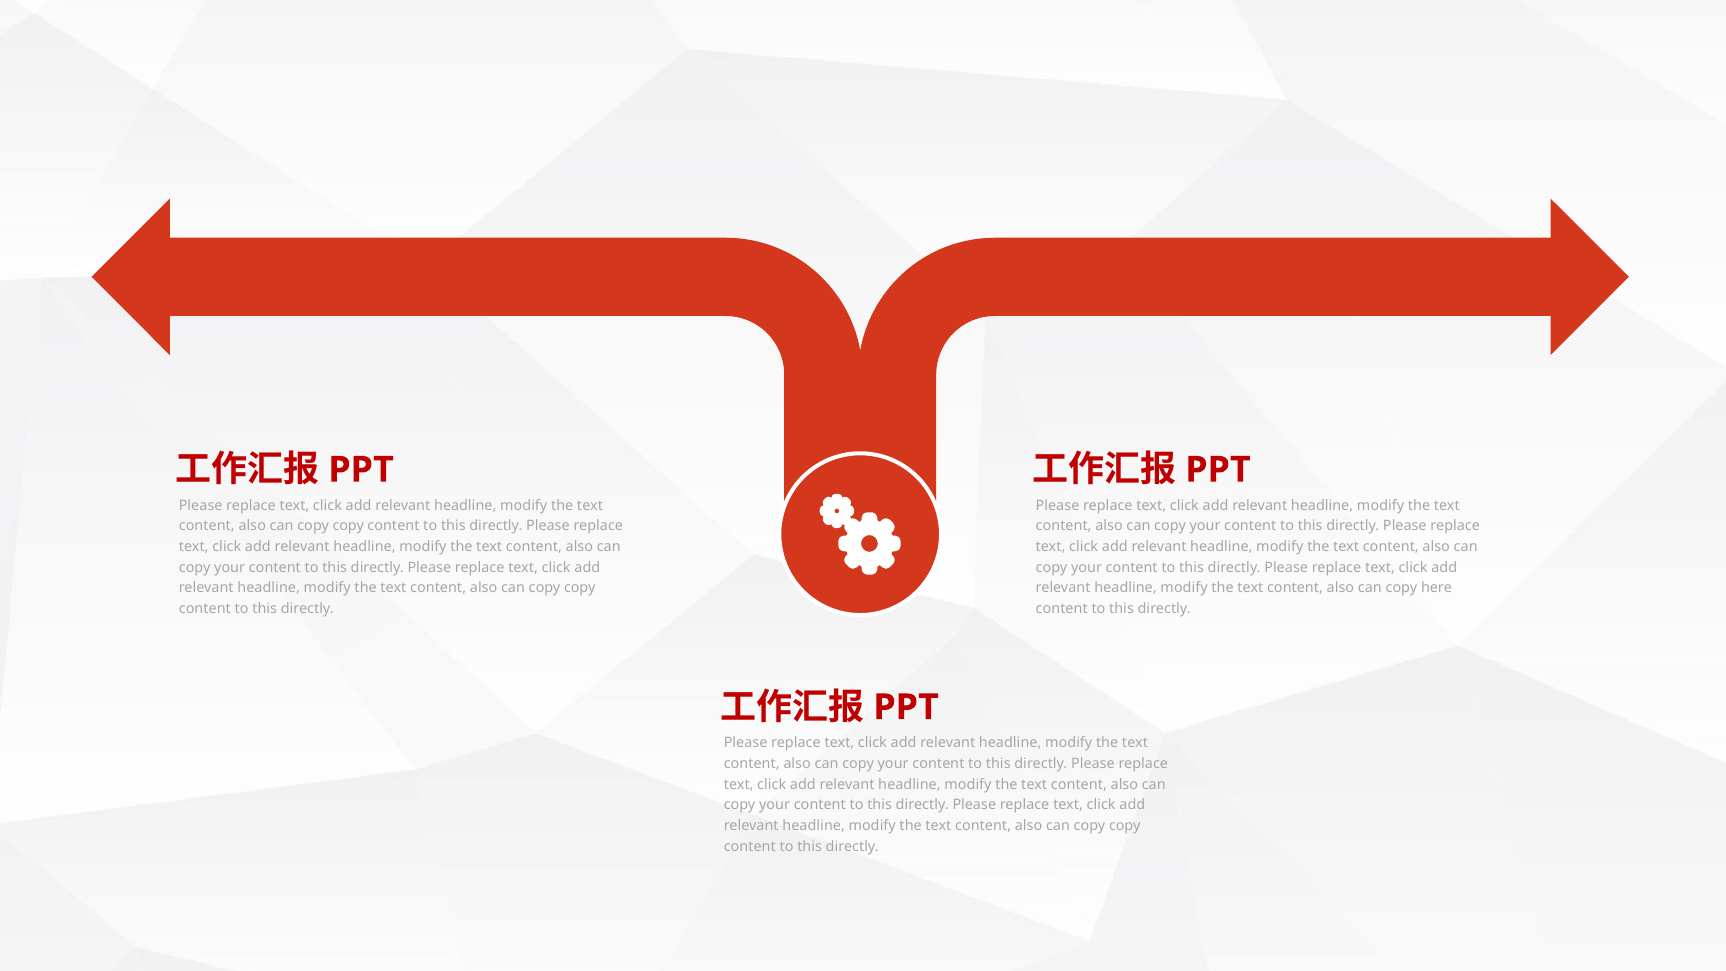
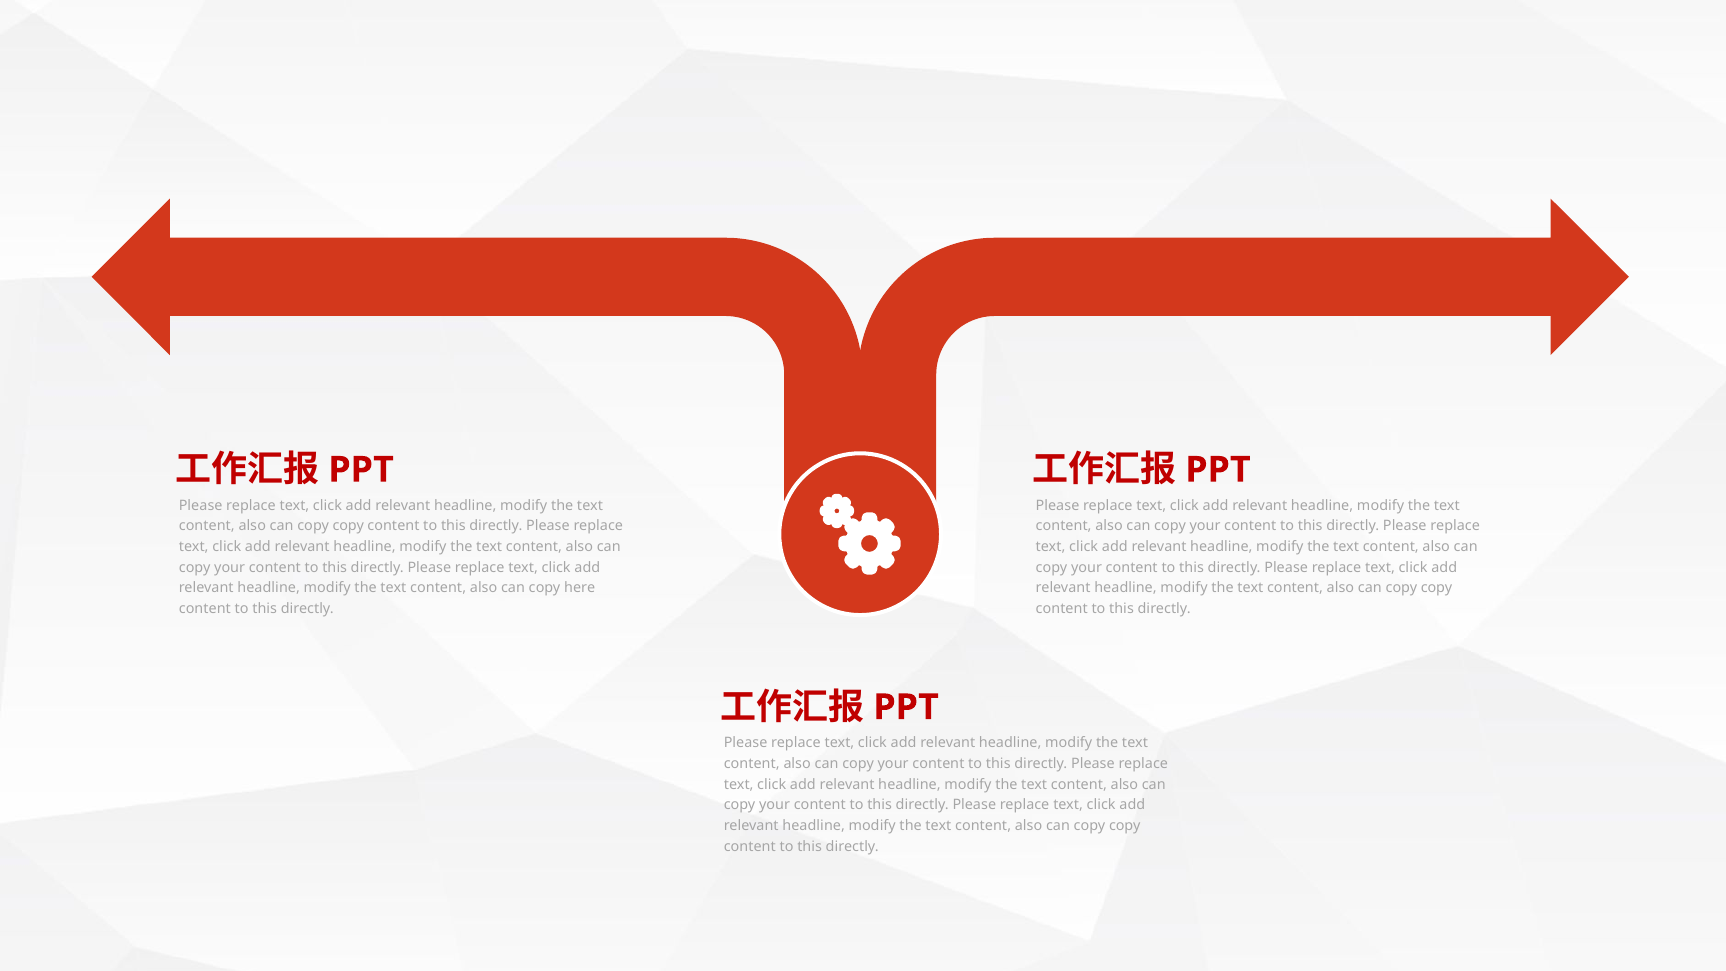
copy at (580, 588): copy -> here
here at (1437, 588): here -> copy
